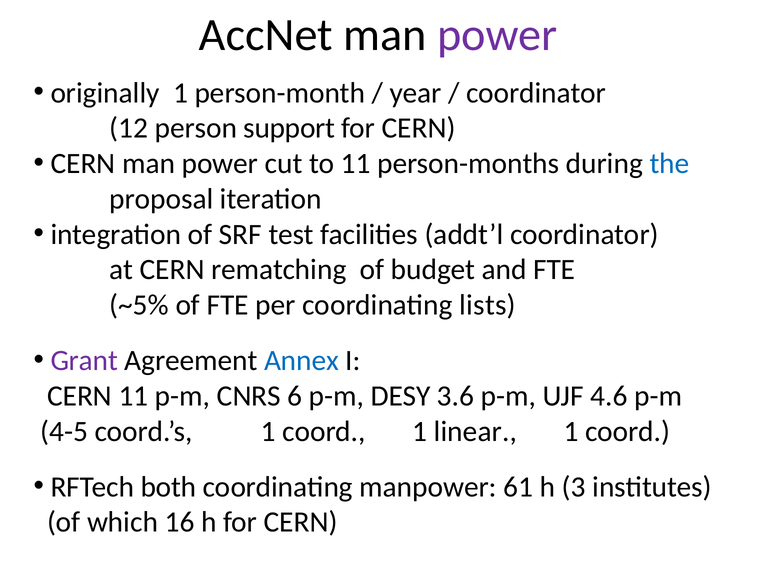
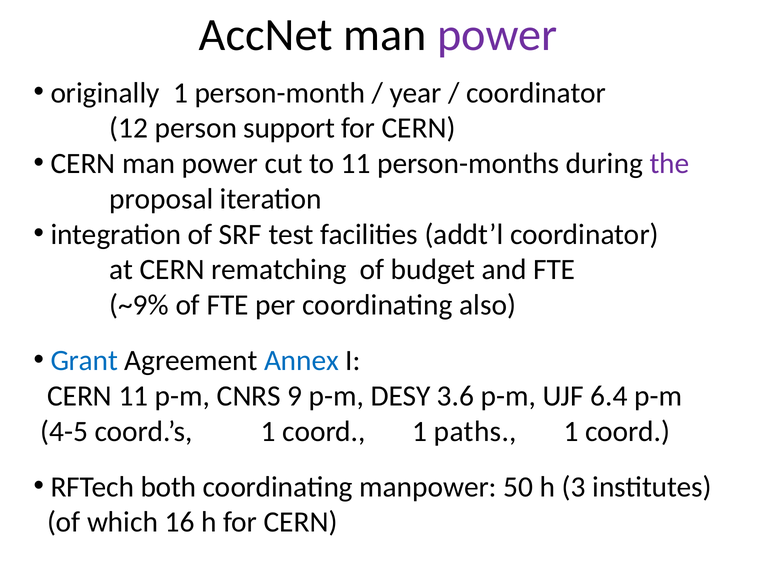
the colour: blue -> purple
~5%: ~5% -> ~9%
lists: lists -> also
Grant colour: purple -> blue
6: 6 -> 9
4.6: 4.6 -> 6.4
linear: linear -> paths
61: 61 -> 50
